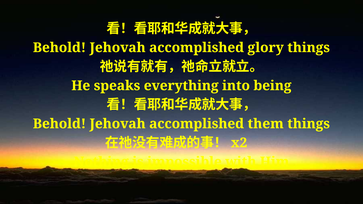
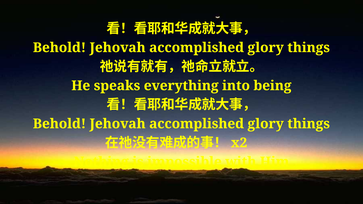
them at (266, 124): them -> glory
